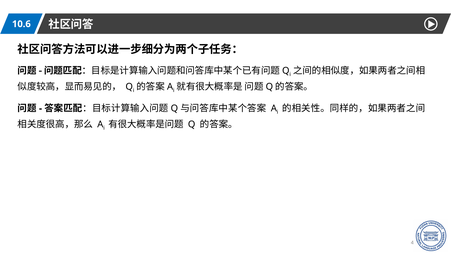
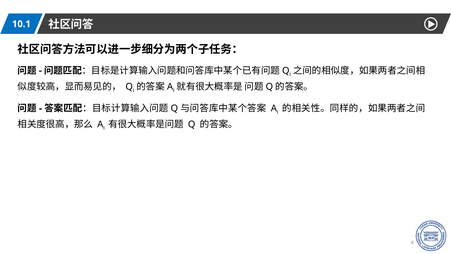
10.6: 10.6 -> 10.1
